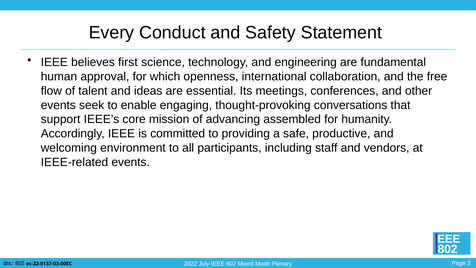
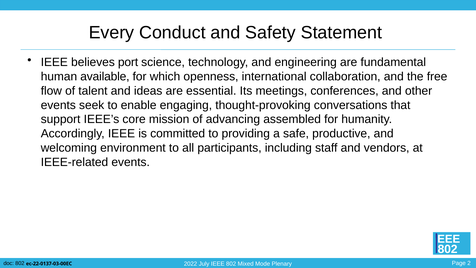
first: first -> port
approval: approval -> available
